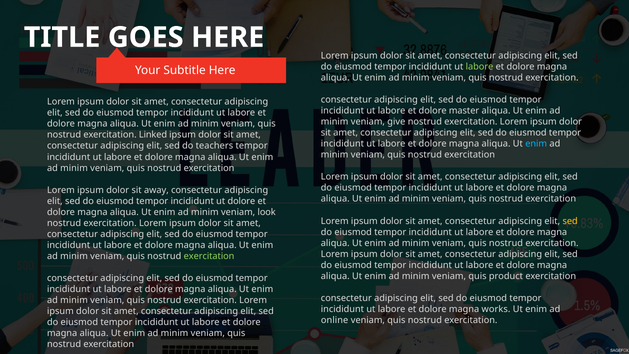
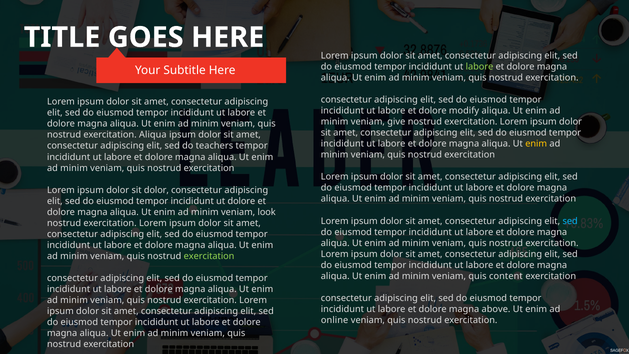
master: master -> modify
exercitation Linked: Linked -> Aliqua
enim at (536, 144) colour: light blue -> yellow
sit away: away -> dolor
sed at (570, 221) colour: yellow -> light blue
product: product -> content
works: works -> above
